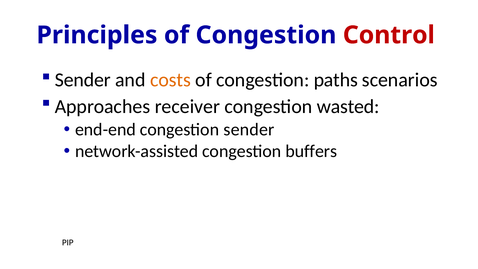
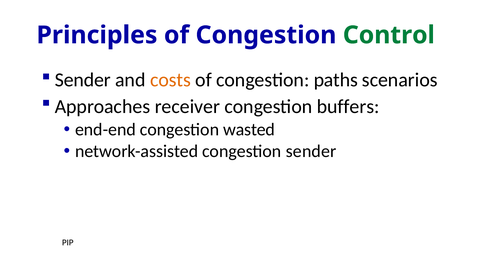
Control colour: red -> green
wasted: wasted -> buffers
congestion sender: sender -> wasted
congestion buffers: buffers -> sender
